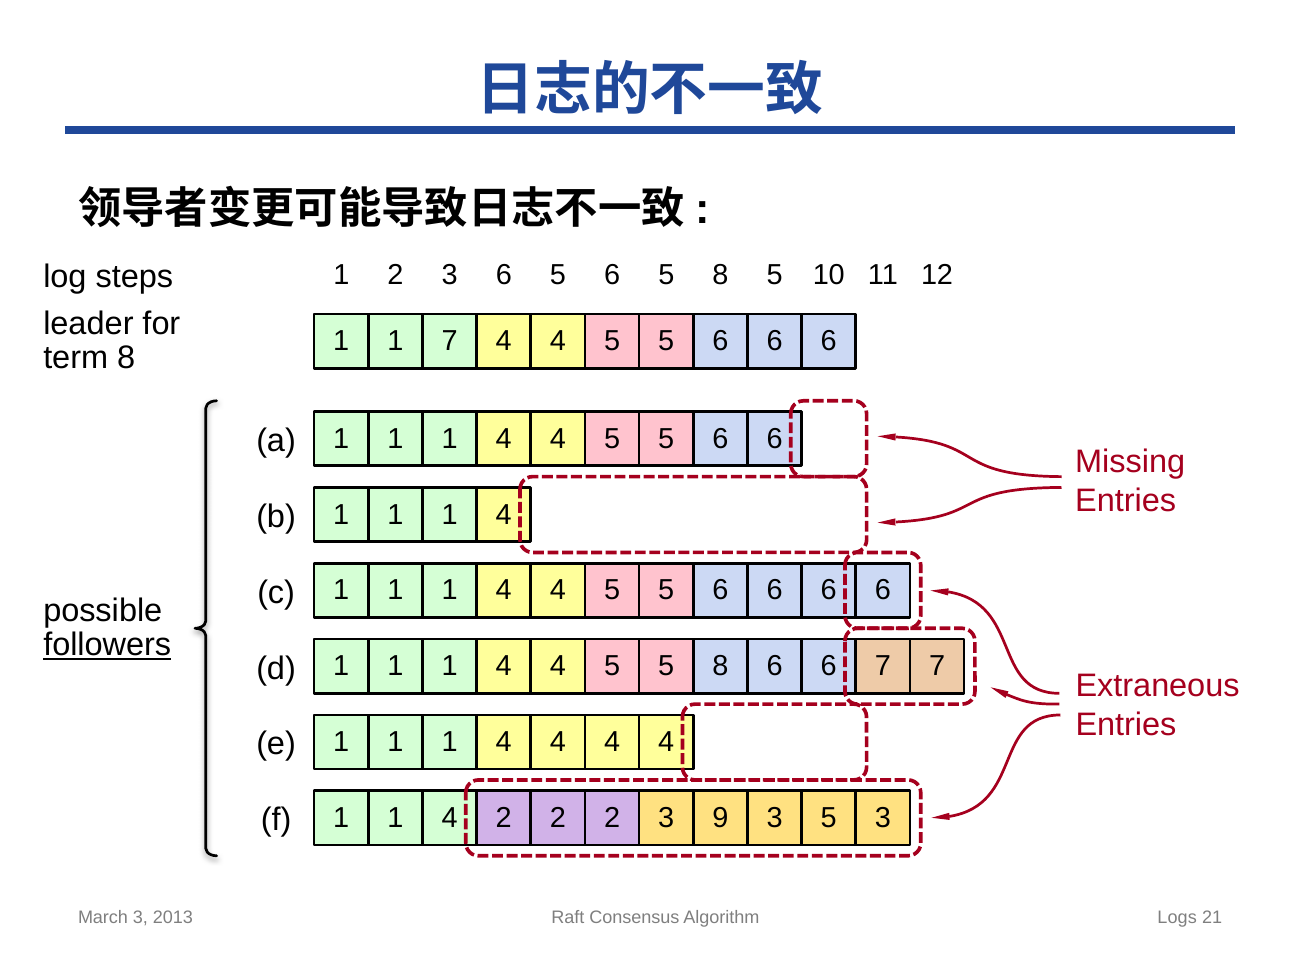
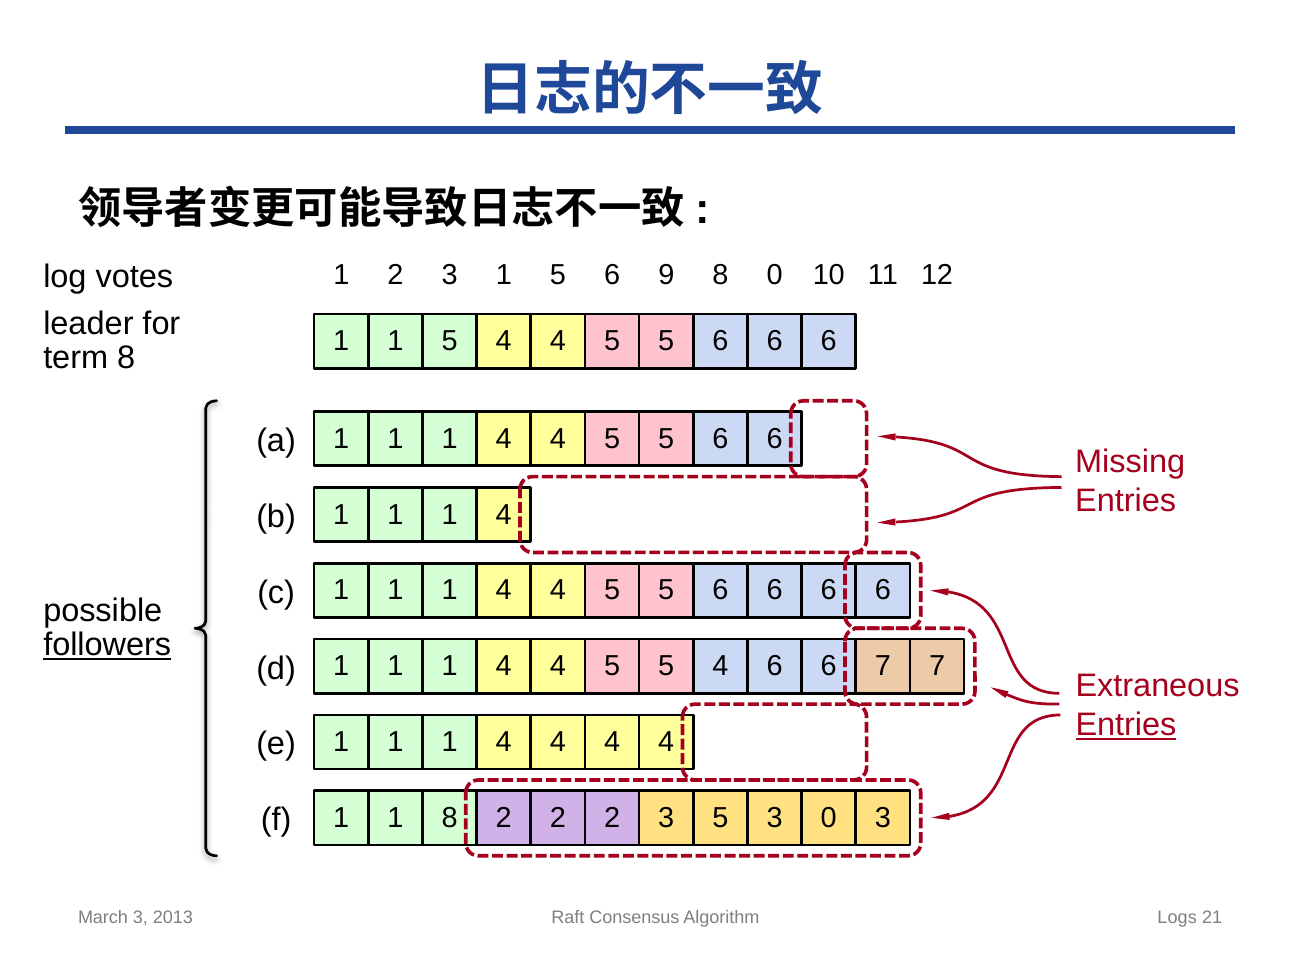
3 6: 6 -> 1
5 6 5: 5 -> 9
8 5: 5 -> 0
steps: steps -> votes
7 at (450, 341): 7 -> 5
5 5 8: 8 -> 4
Entries at (1126, 725) underline: none -> present
4 at (450, 818): 4 -> 8
3 9: 9 -> 5
3 5: 5 -> 0
